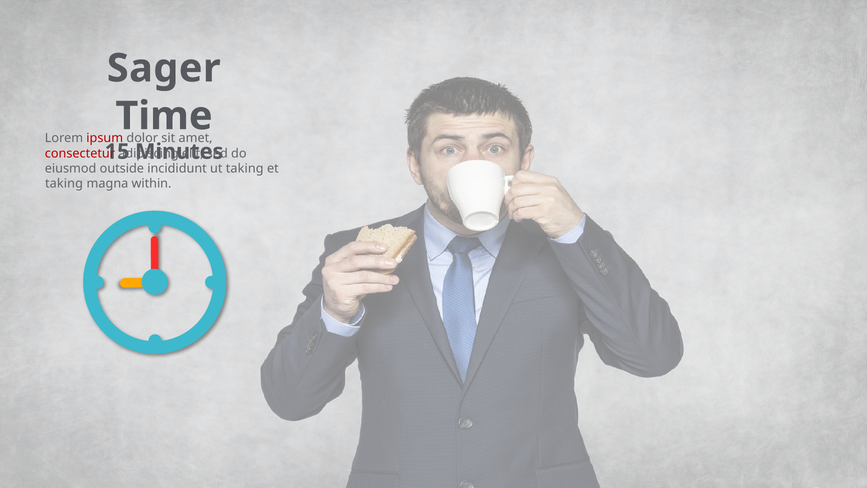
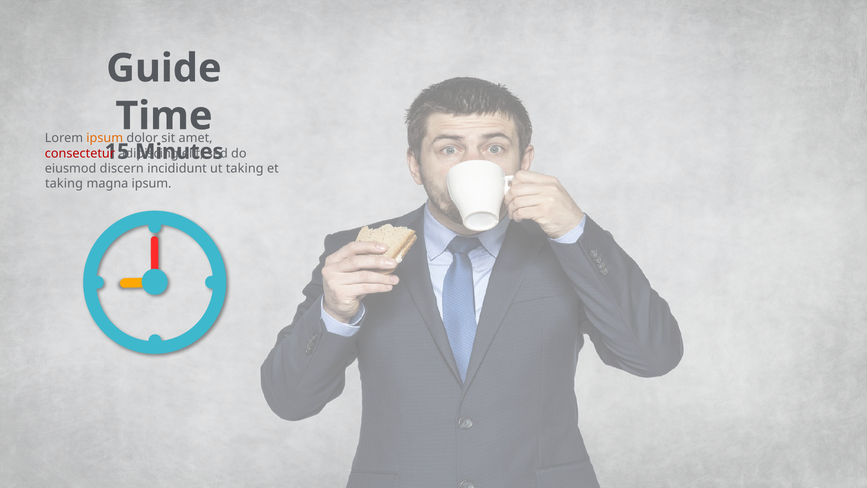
Sager: Sager -> Guide
ipsum at (105, 138) colour: red -> orange
outside: outside -> discern
magna within: within -> ipsum
